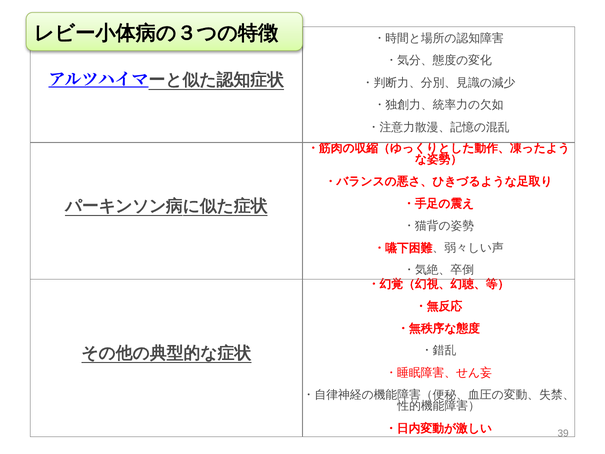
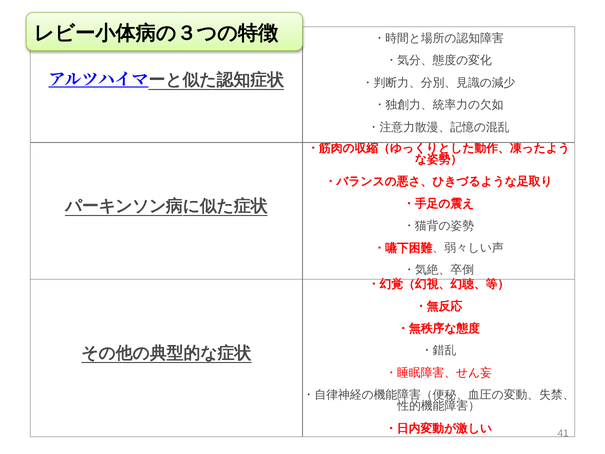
39: 39 -> 41
